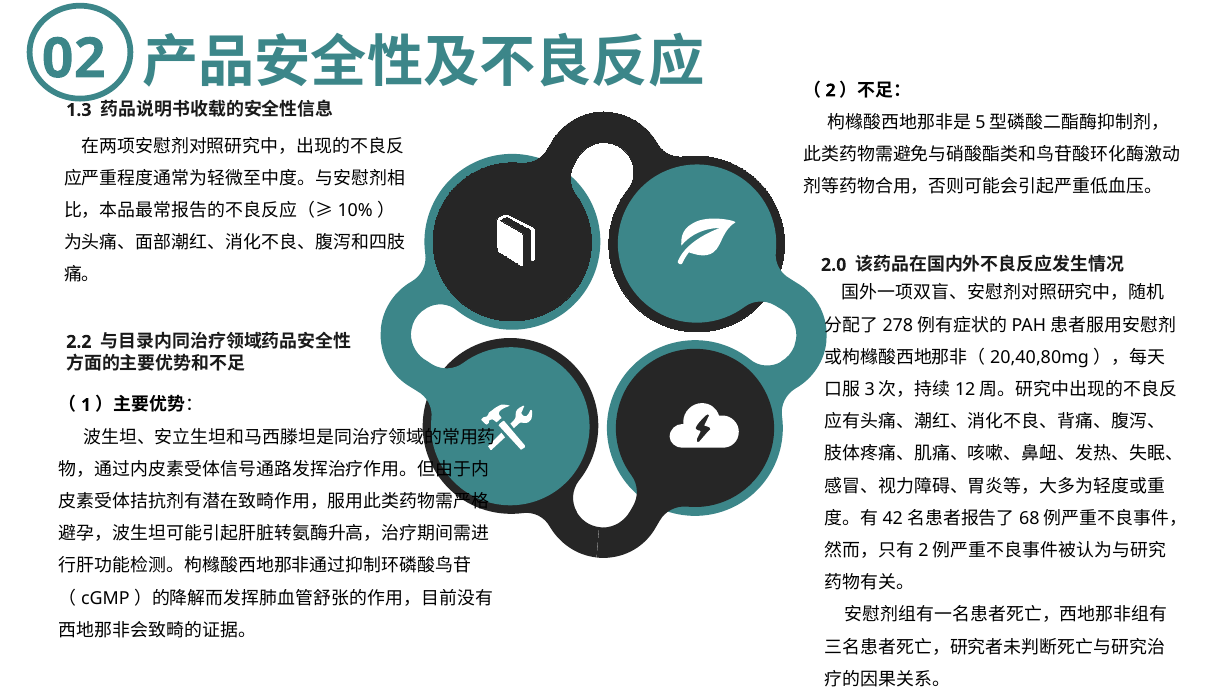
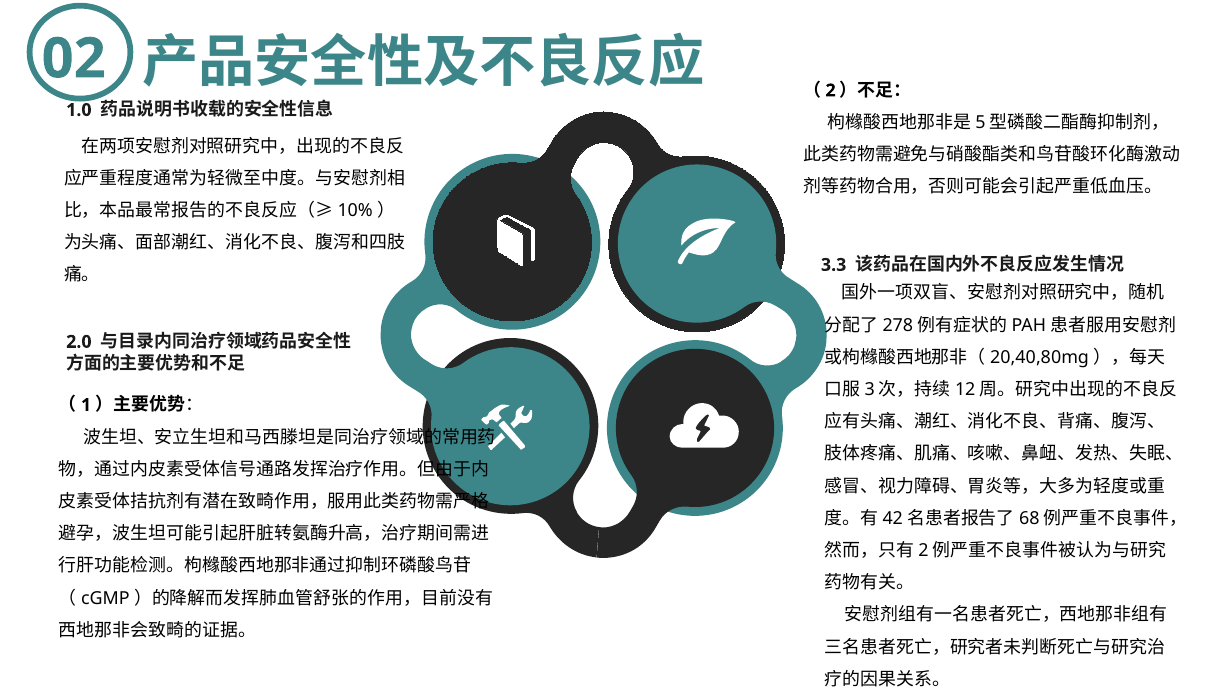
1.3: 1.3 -> 1.0
2.0: 2.0 -> 3.3
2.2: 2.2 -> 2.0
